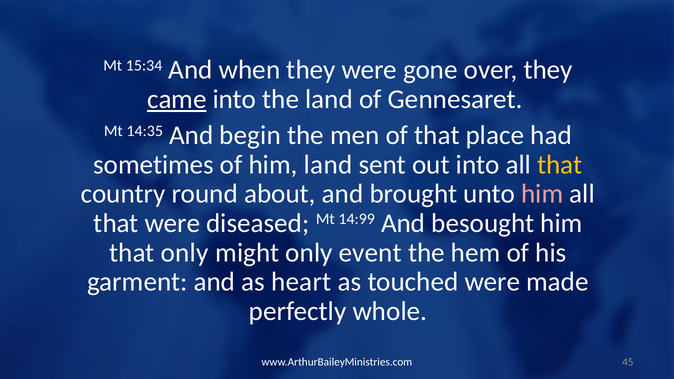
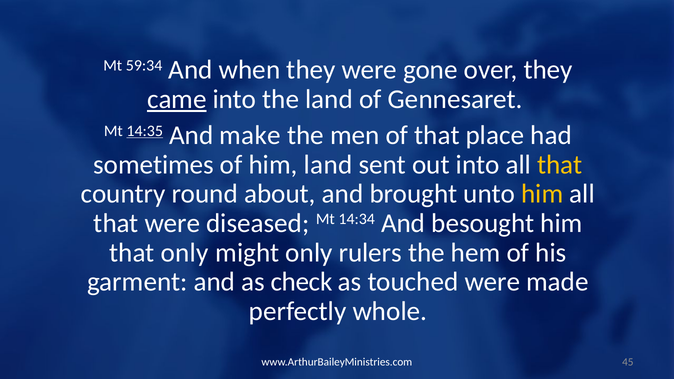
15:34: 15:34 -> 59:34
14:35 underline: none -> present
begin: begin -> make
him at (542, 194) colour: pink -> yellow
14:99: 14:99 -> 14:34
event: event -> rulers
heart: heart -> check
